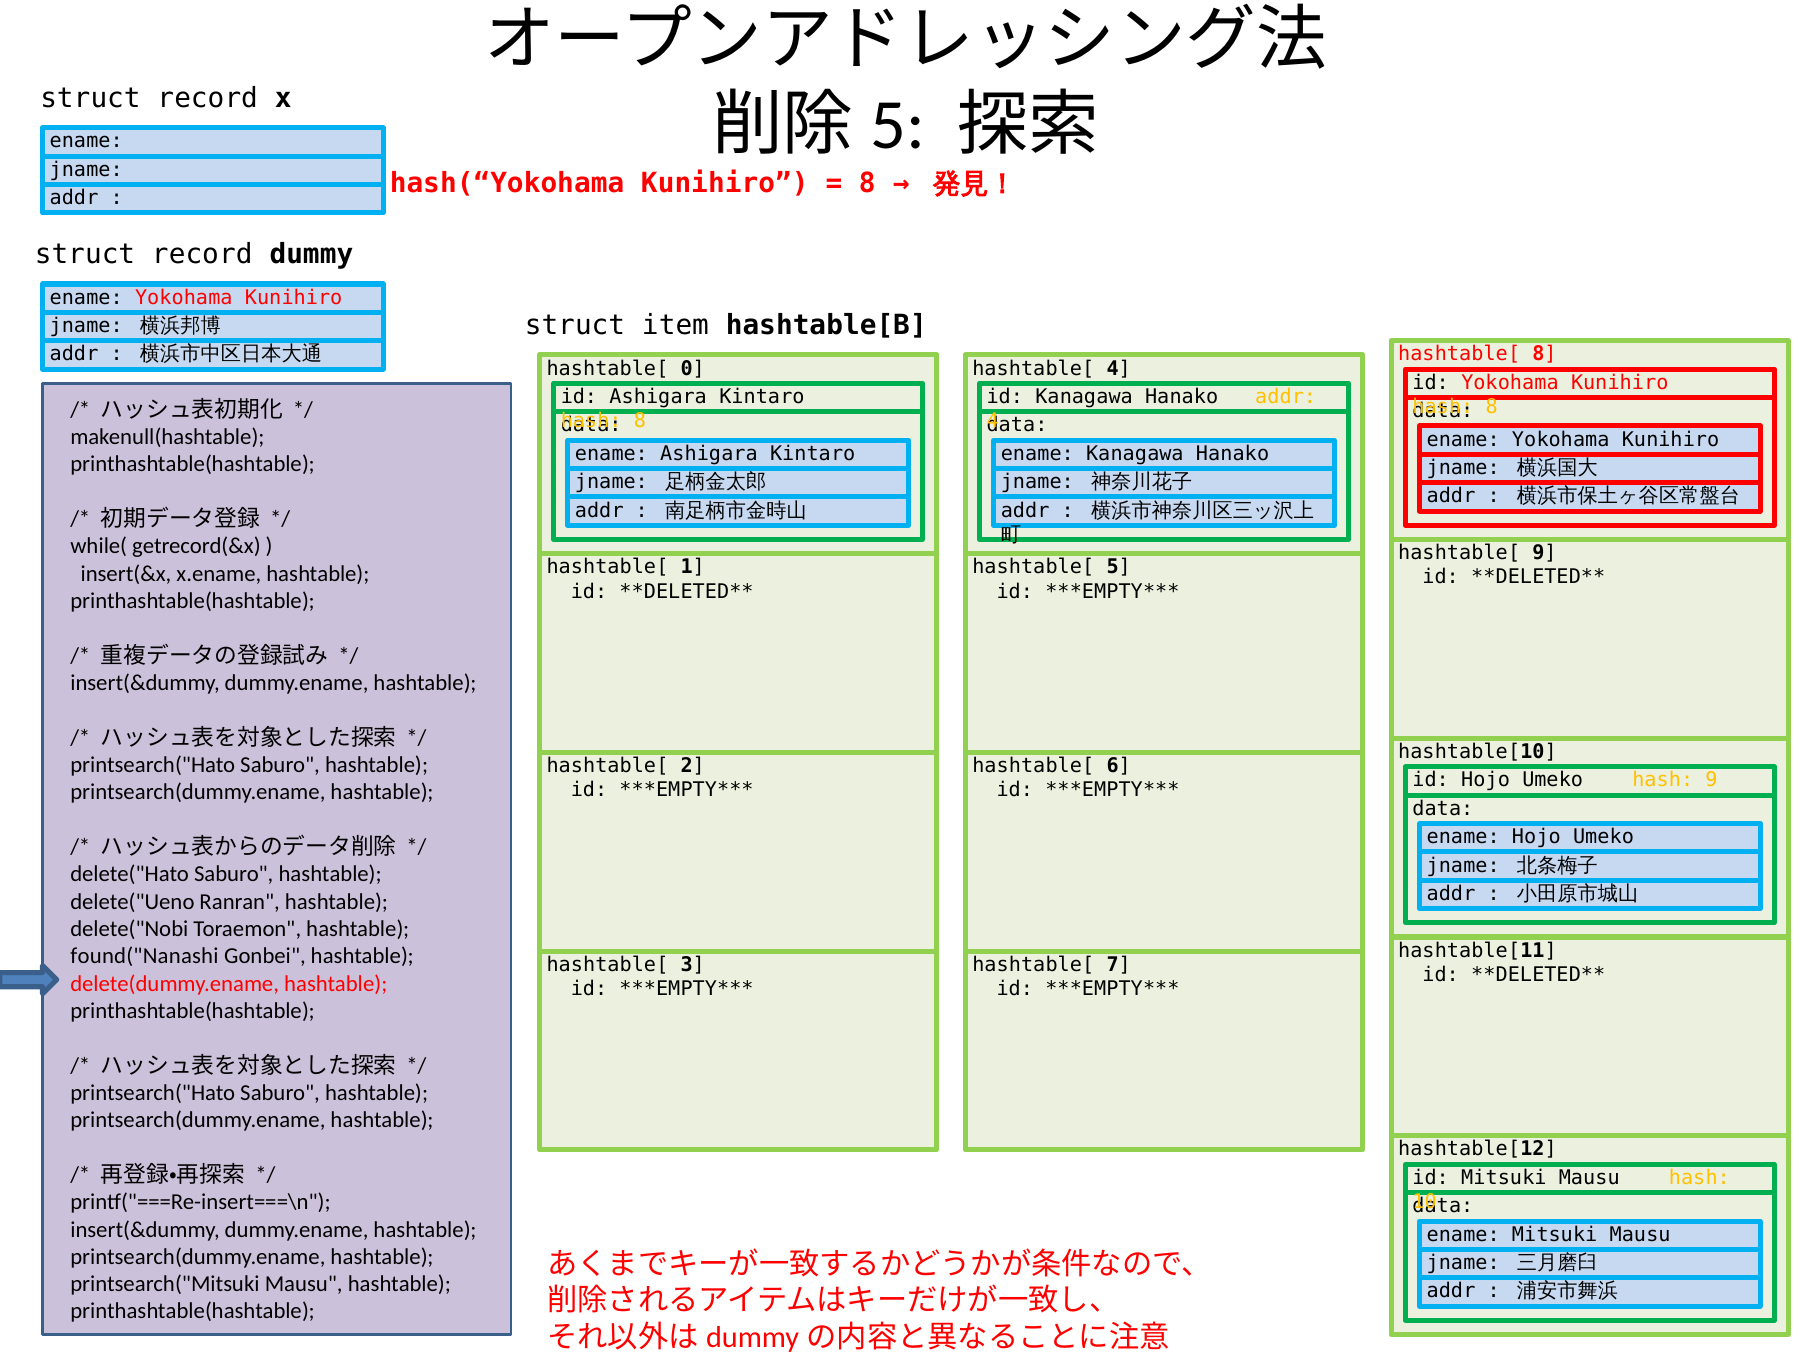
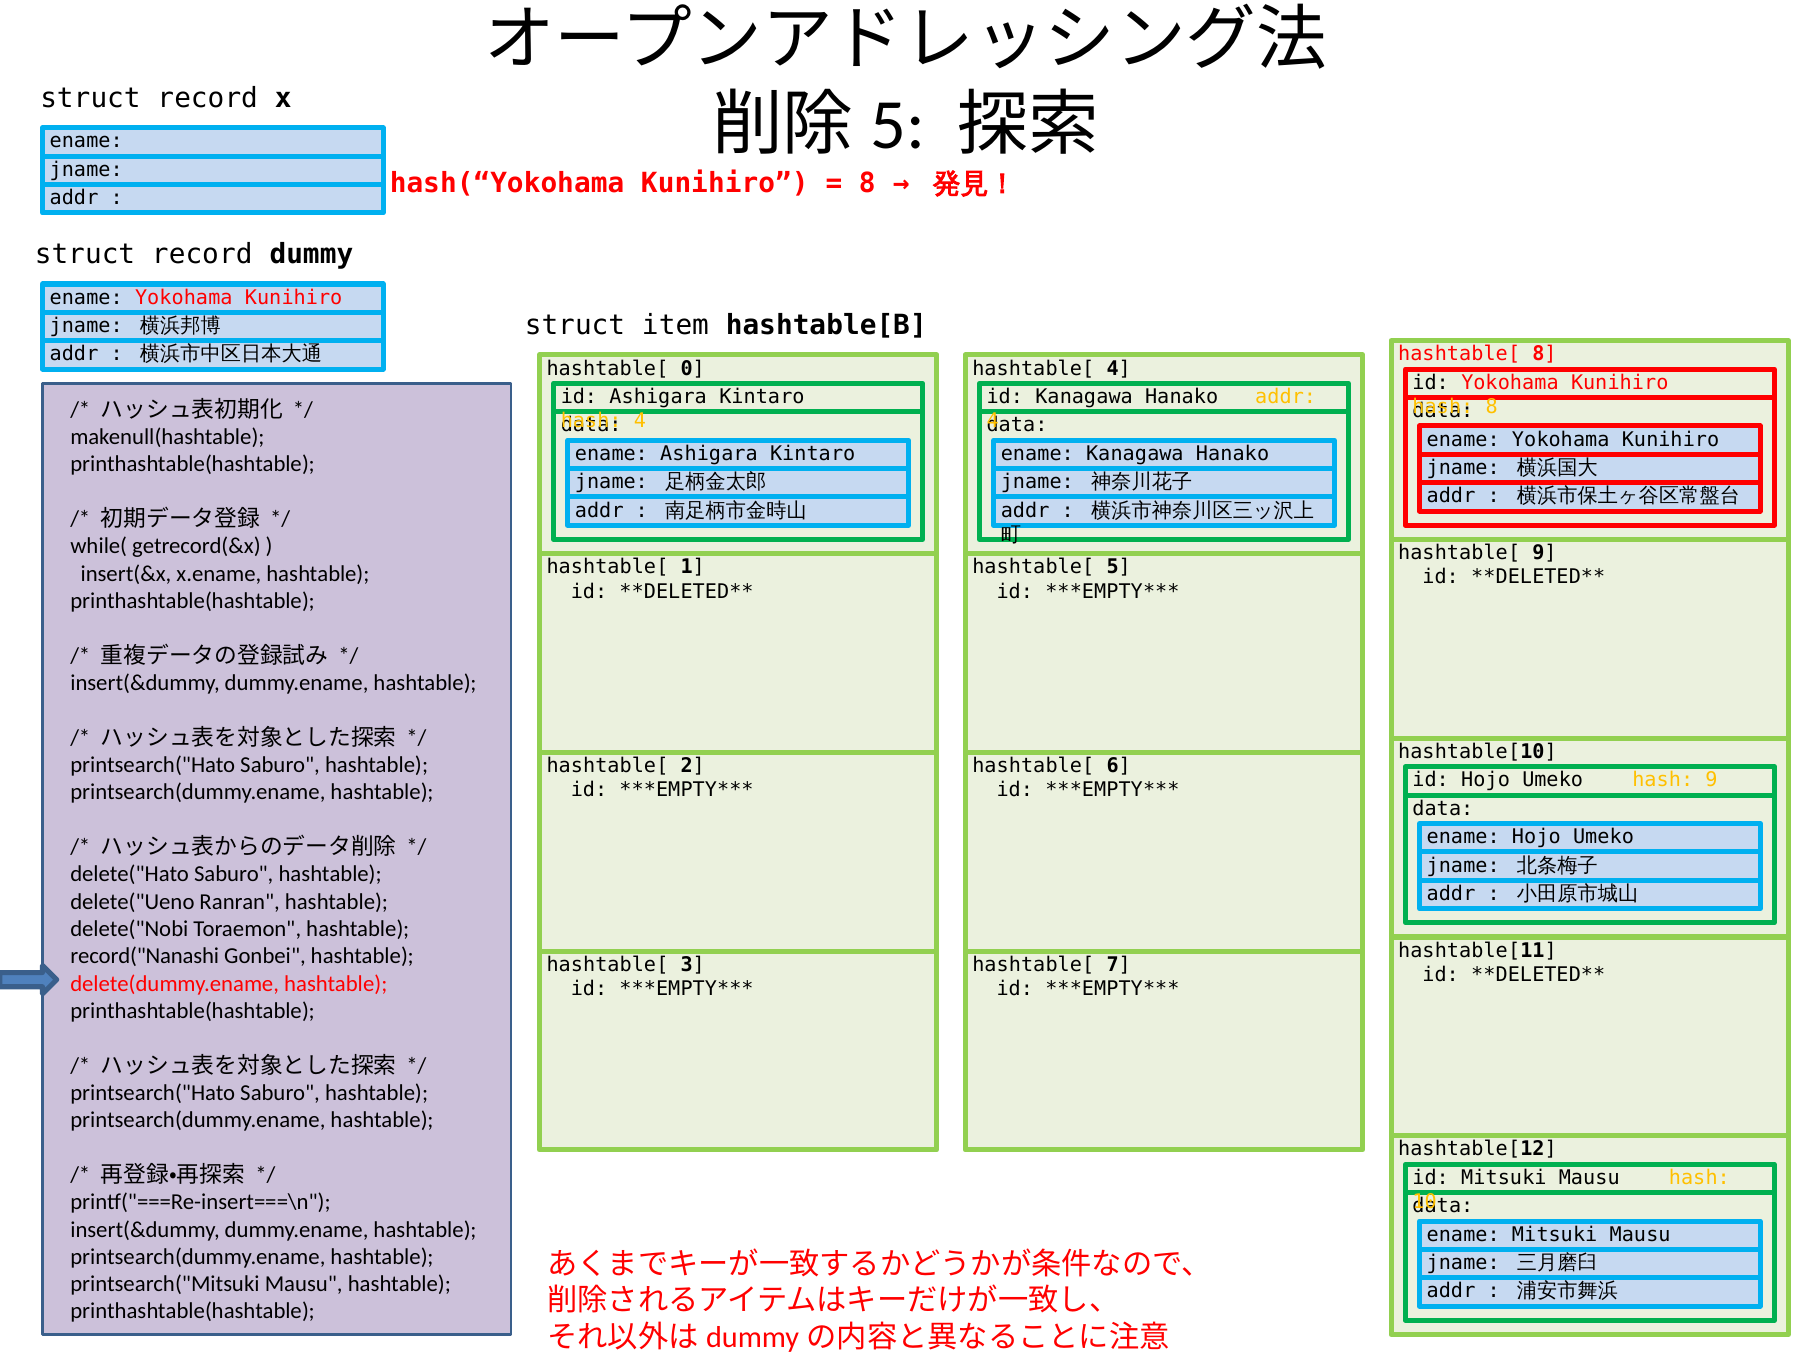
8 at (640, 421): 8 -> 4
found("Nanashi: found("Nanashi -> record("Nanashi
